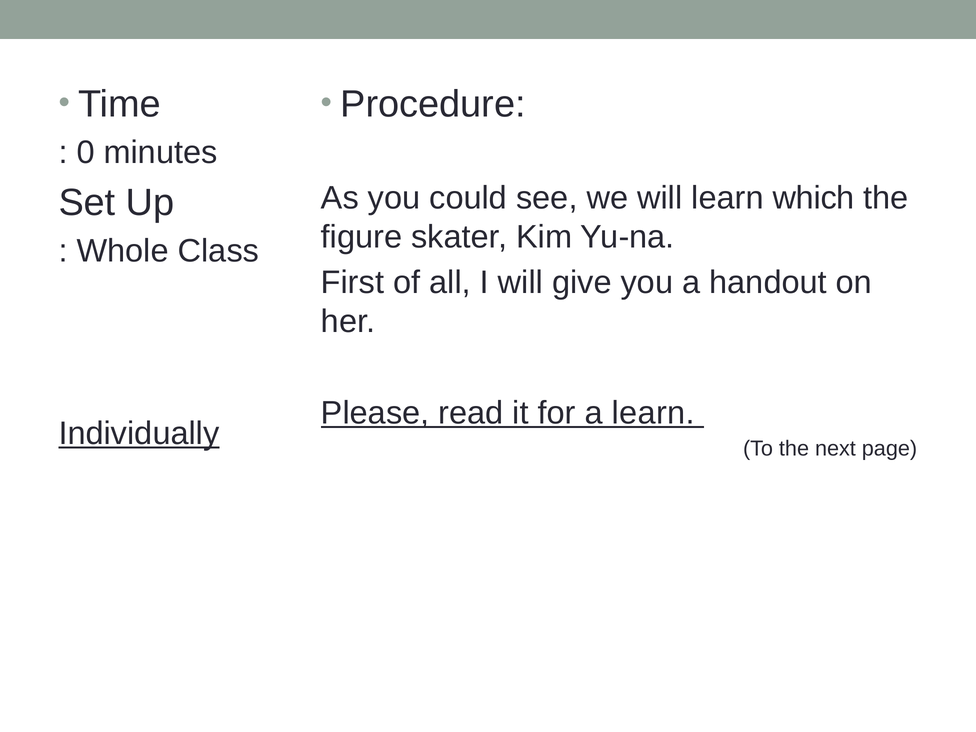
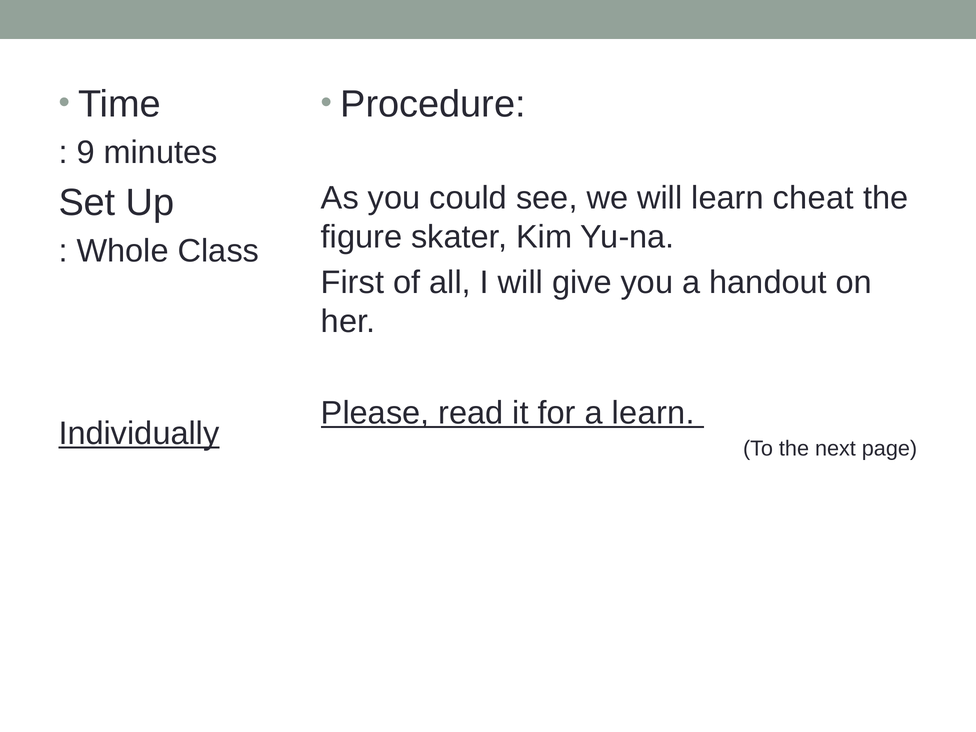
0: 0 -> 9
which: which -> cheat
